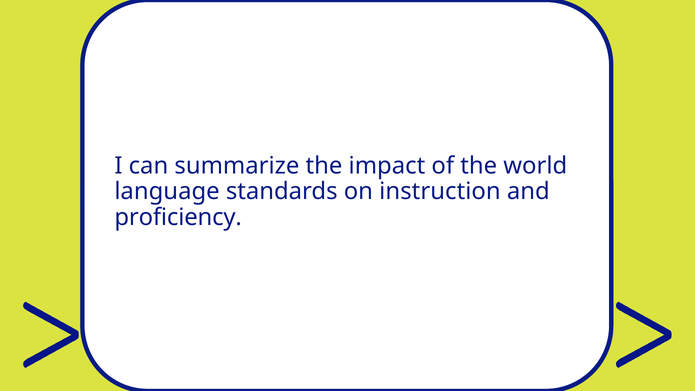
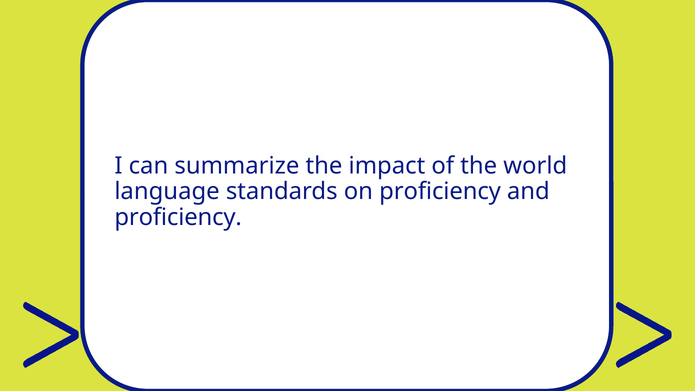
on instruction: instruction -> proficiency
